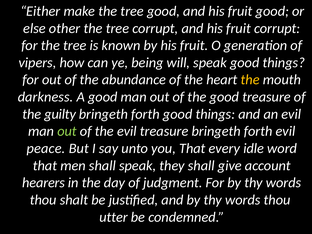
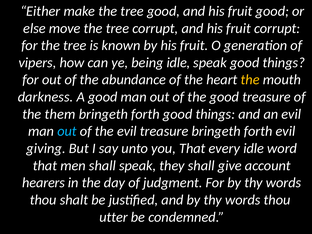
other: other -> move
being will: will -> idle
guilty: guilty -> them
out at (67, 131) colour: light green -> light blue
peace: peace -> giving
